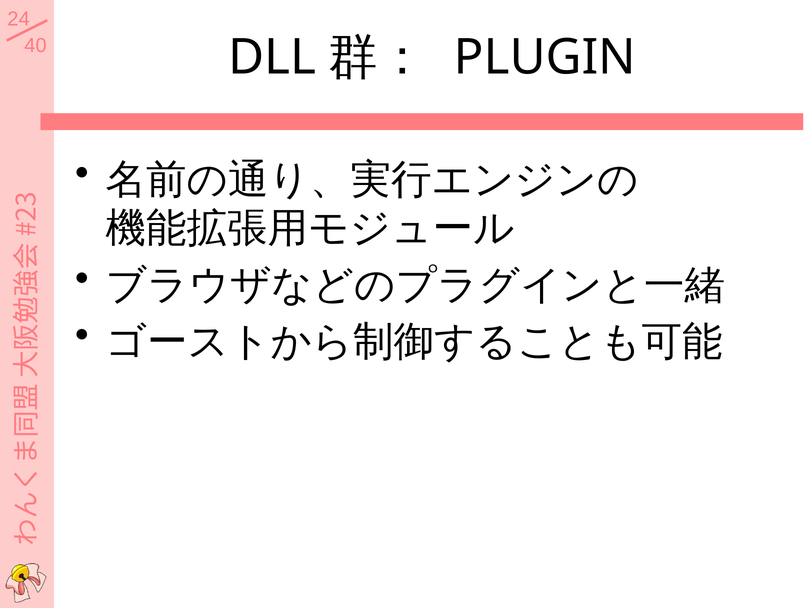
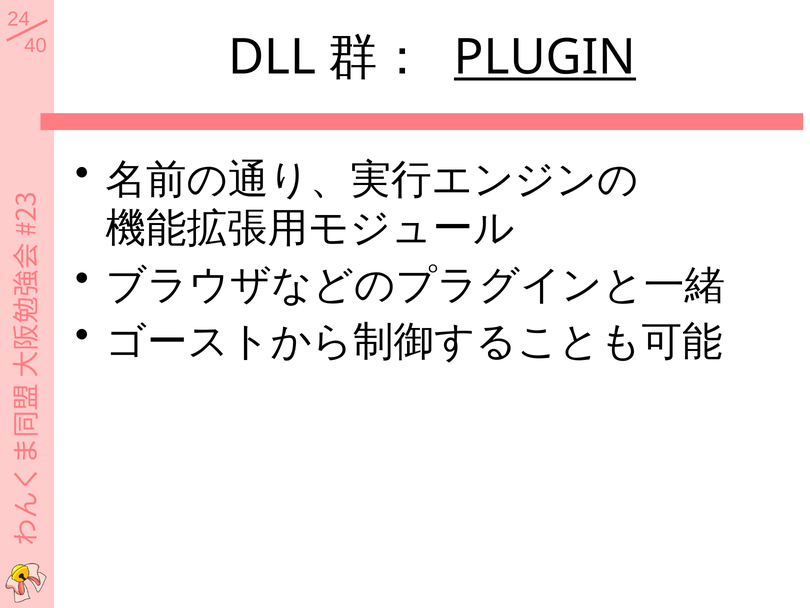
PLUGIN underline: none -> present
